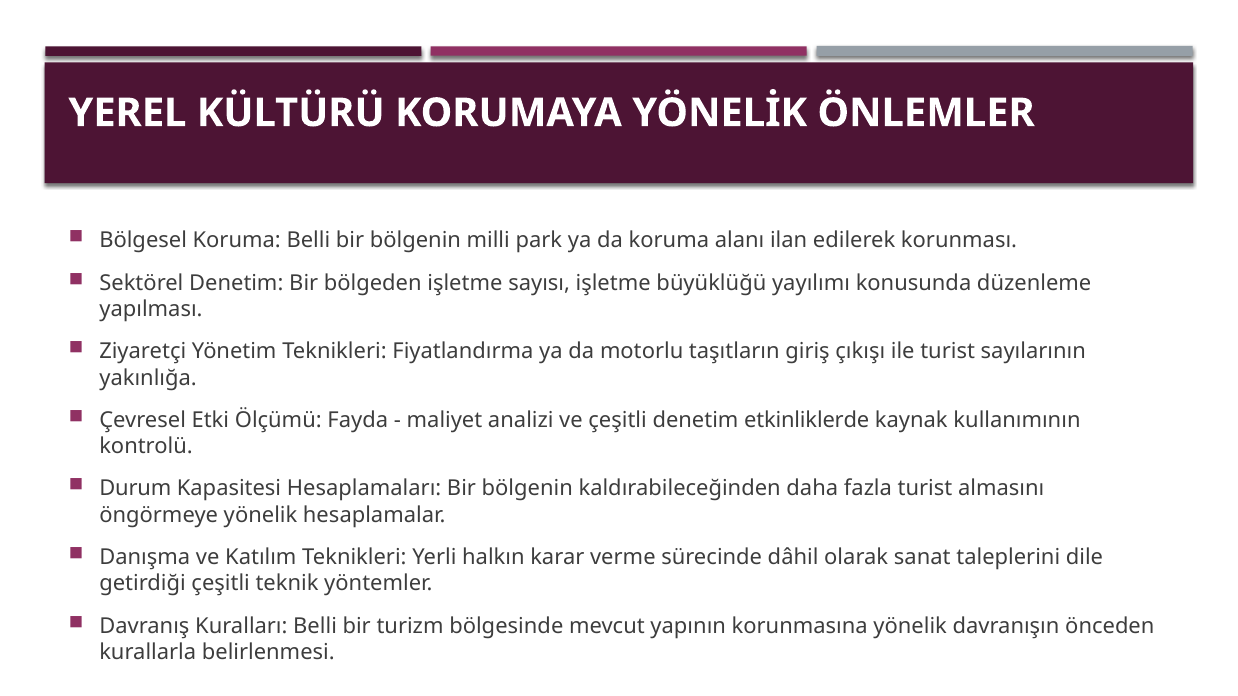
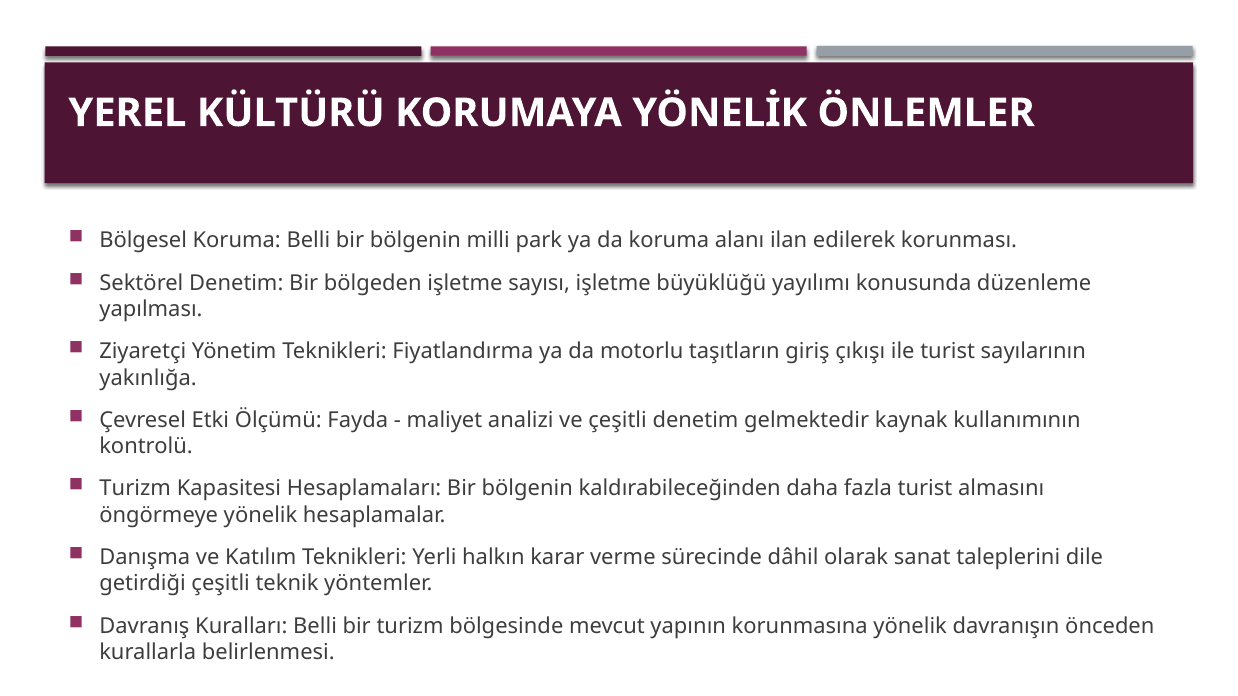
etkinliklerde: etkinliklerde -> gelmektedir
Durum at (135, 489): Durum -> Turizm
